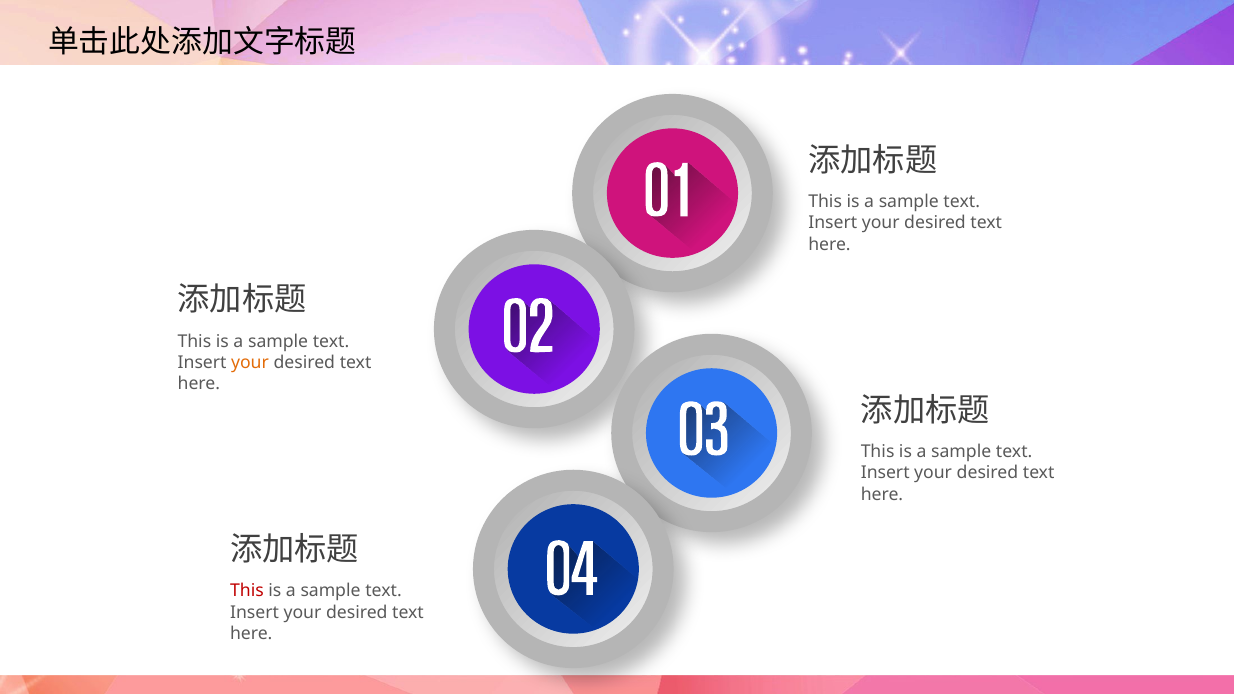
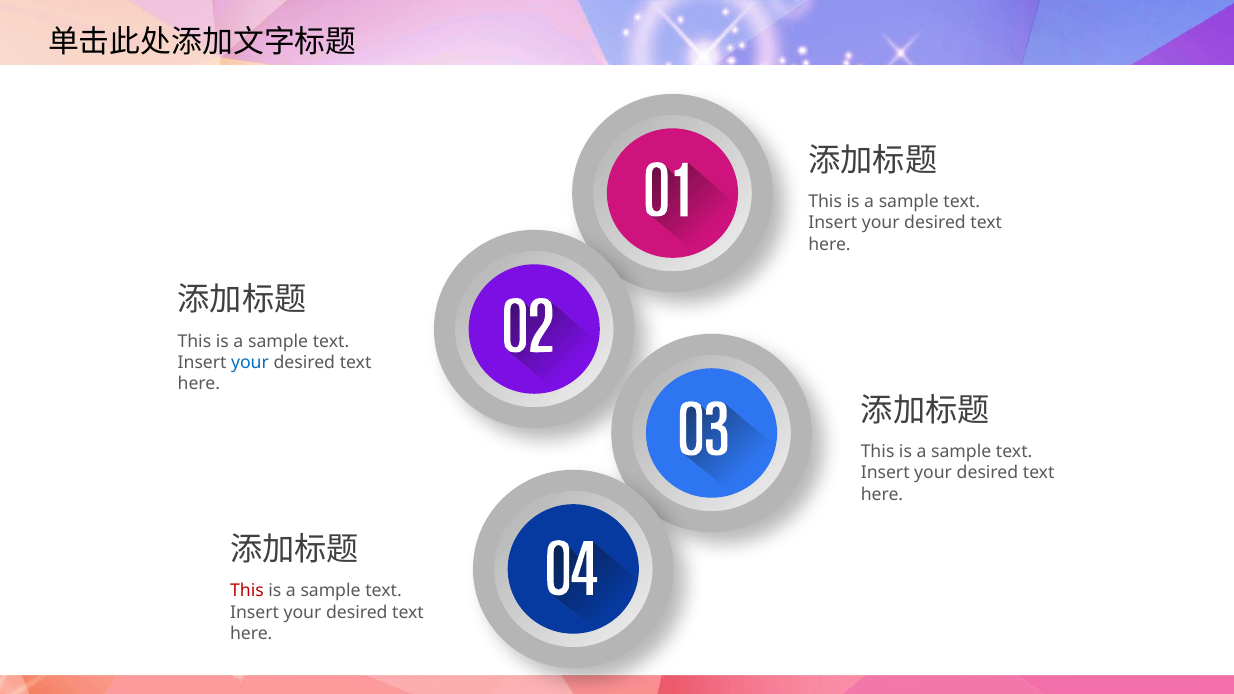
your at (250, 363) colour: orange -> blue
